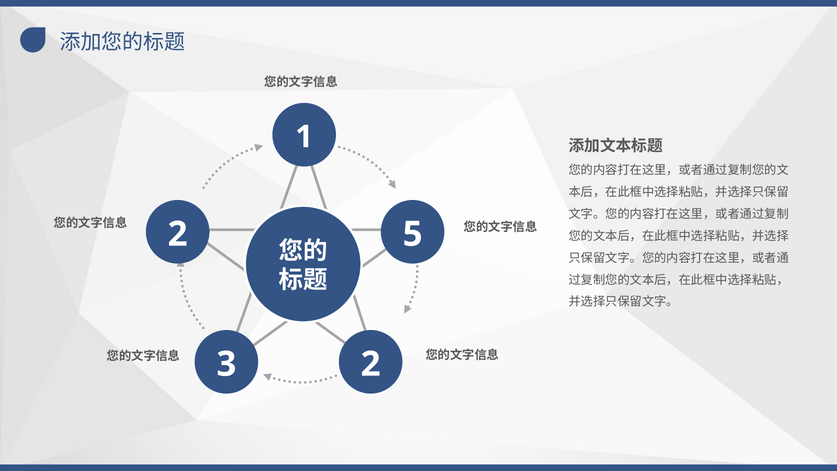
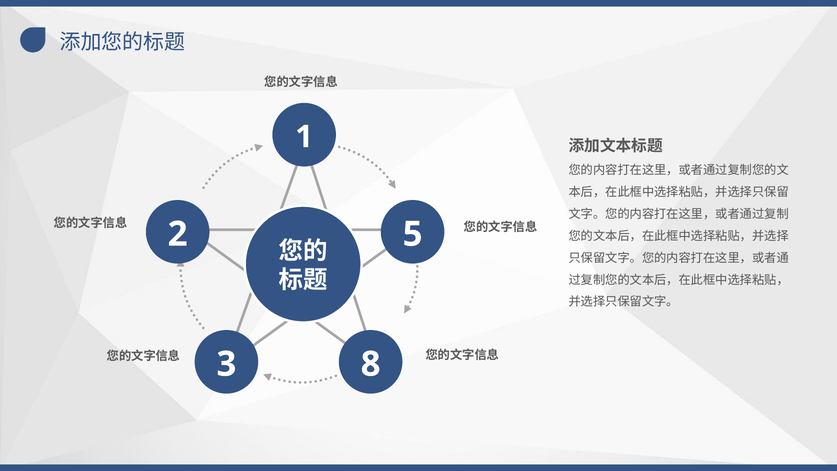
3 2: 2 -> 8
